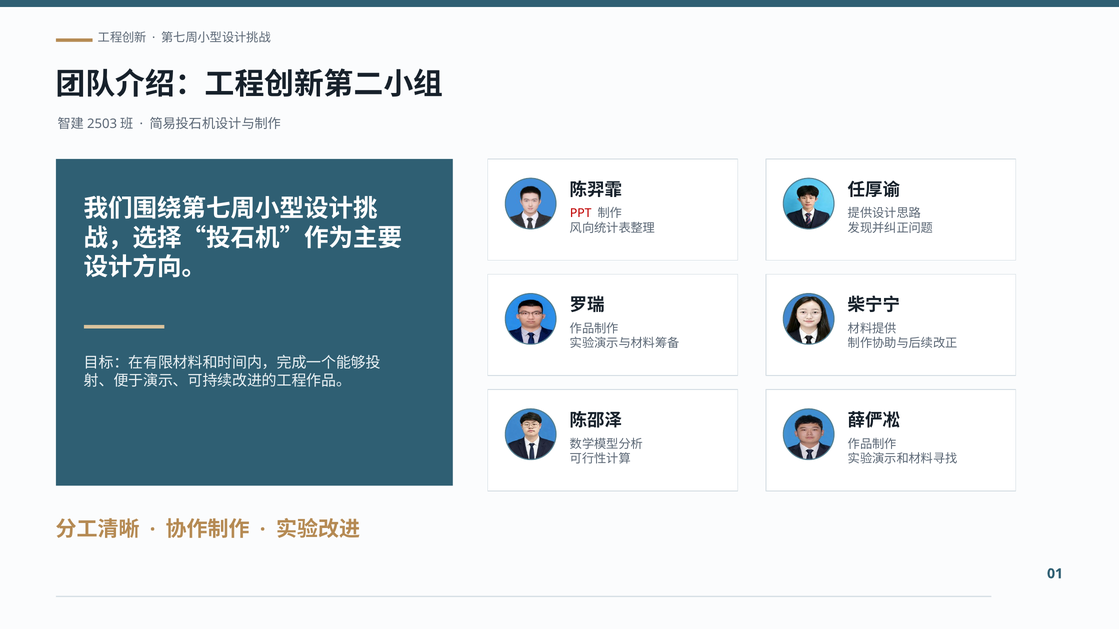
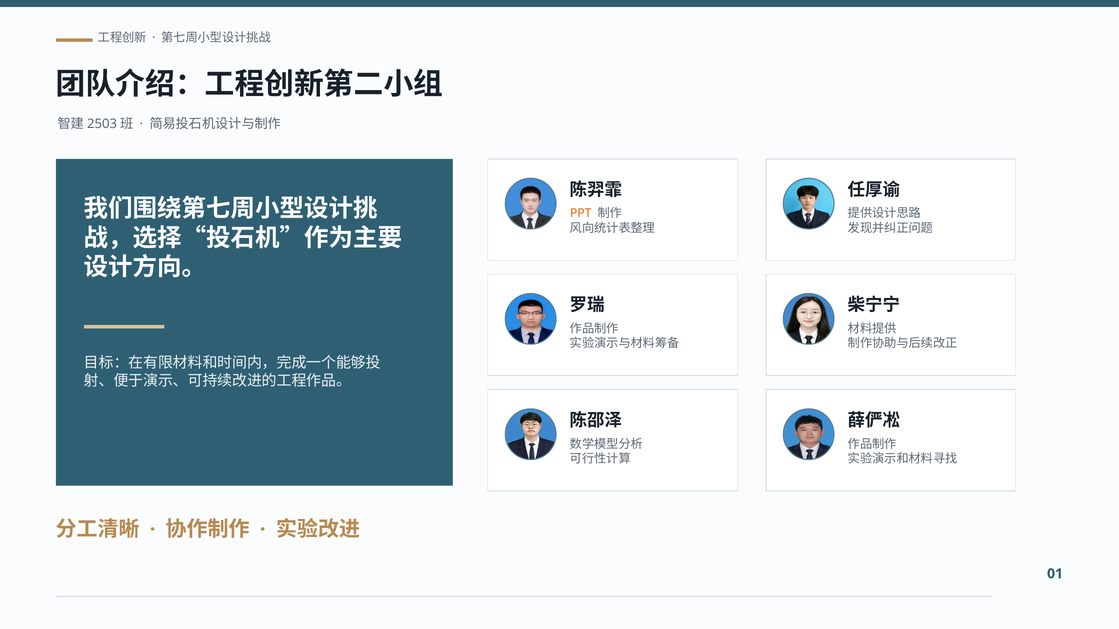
PPT colour: red -> orange
